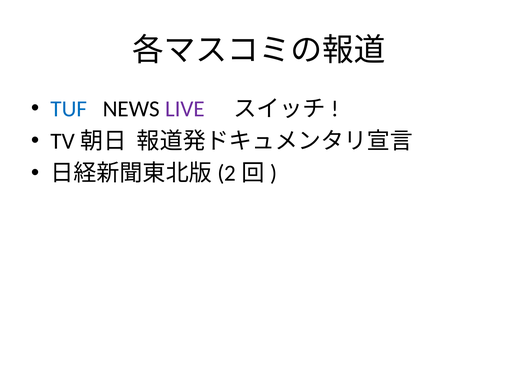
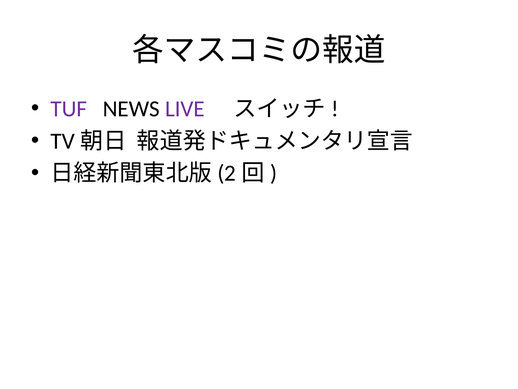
TUF colour: blue -> purple
